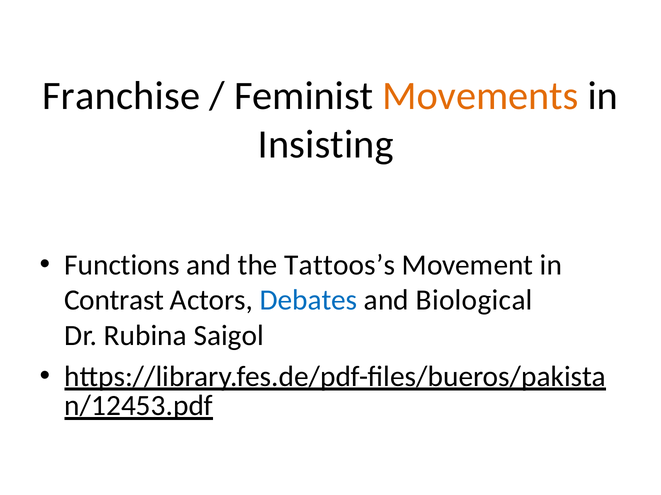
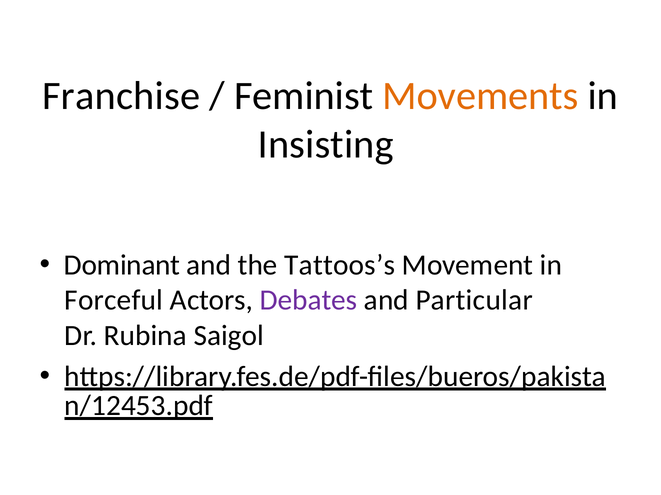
Functions: Functions -> Dominant
Contrast: Contrast -> Forceful
Debates colour: blue -> purple
Biological: Biological -> Particular
